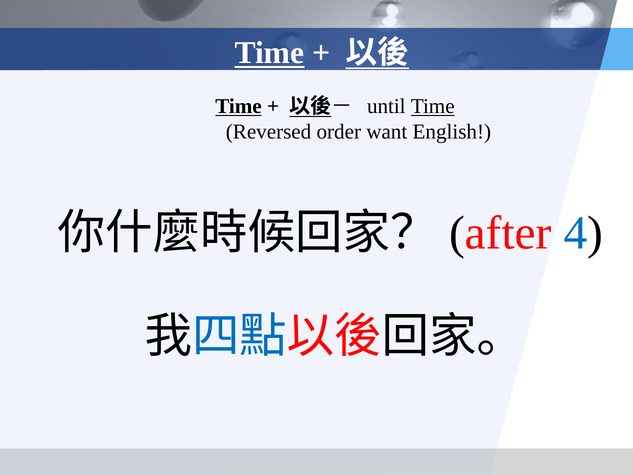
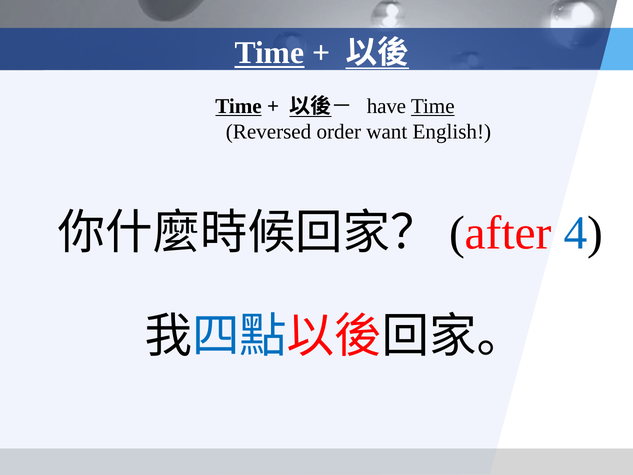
until: until -> have
